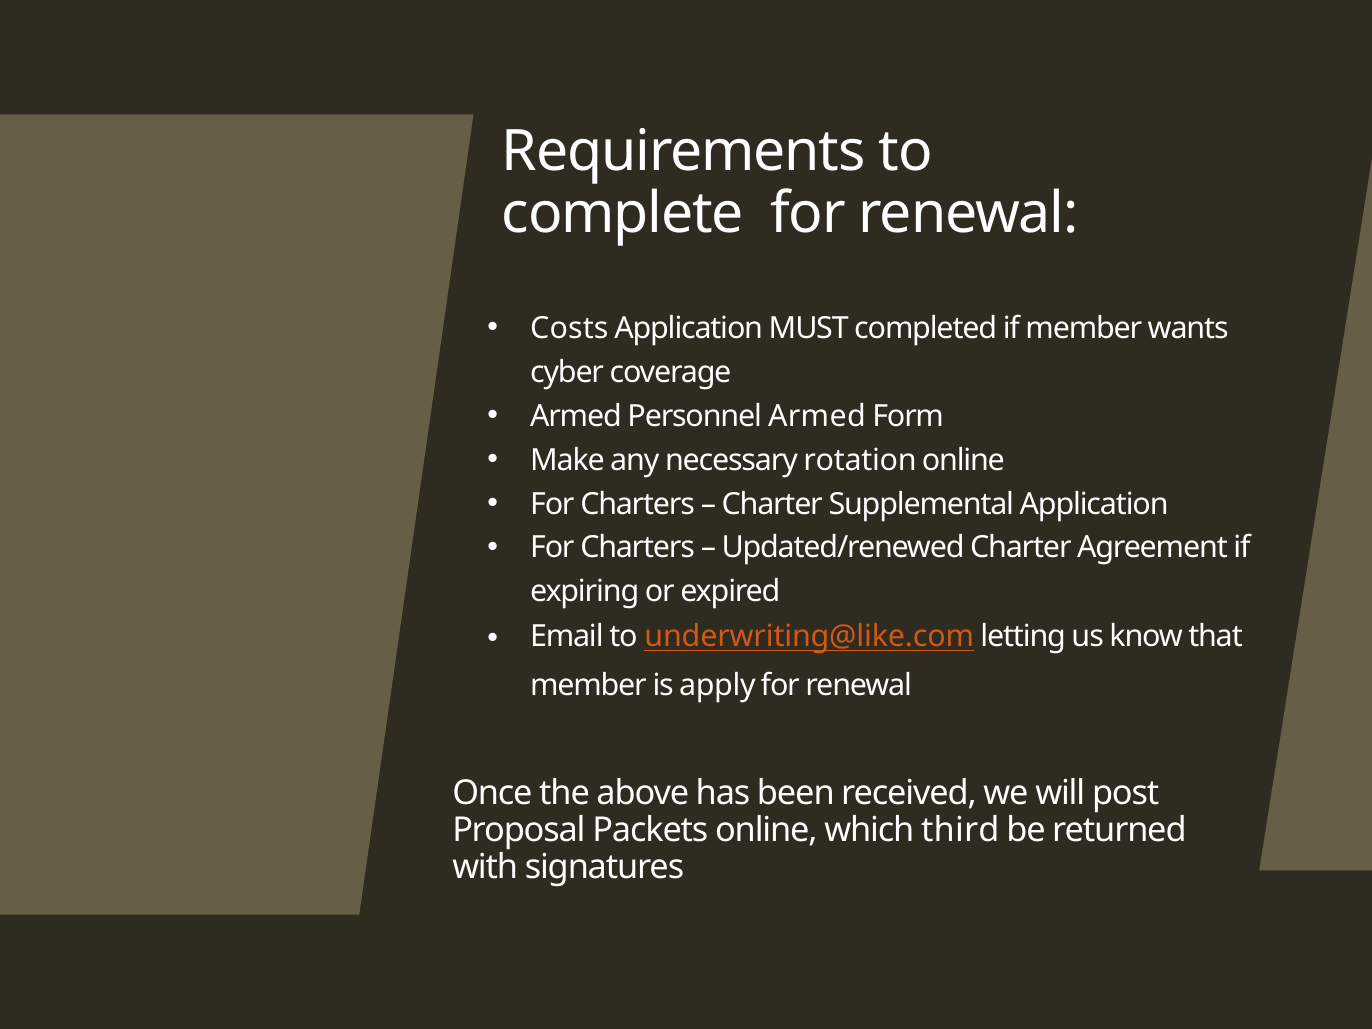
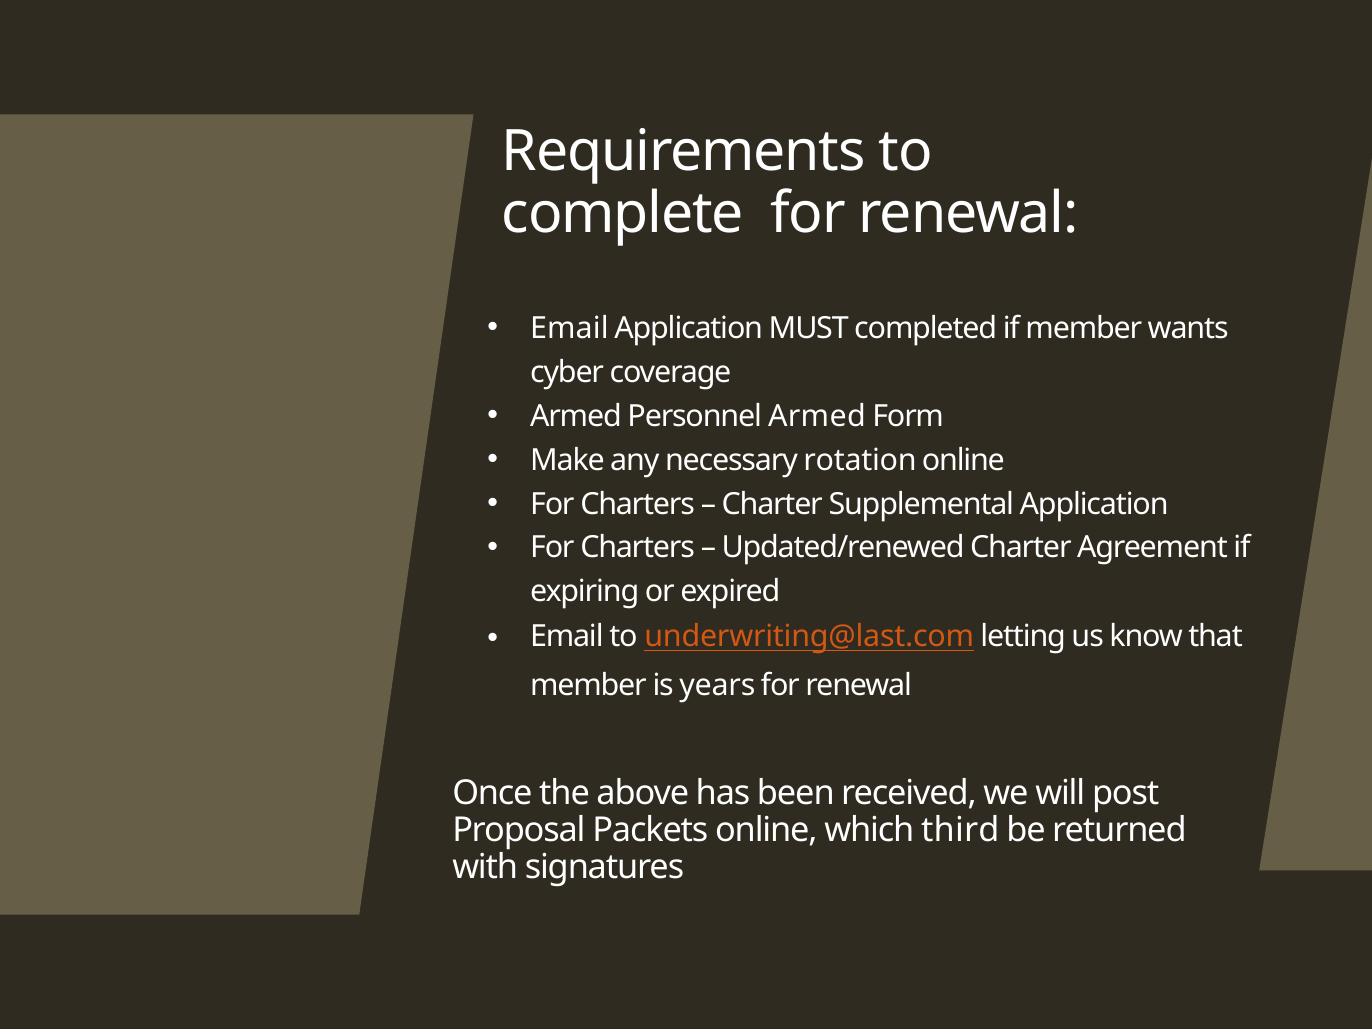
Costs at (569, 329): Costs -> Email
underwriting@like.com: underwriting@like.com -> underwriting@last.com
apply: apply -> years
